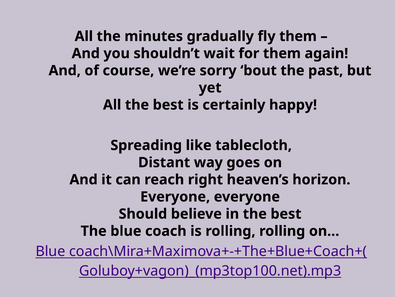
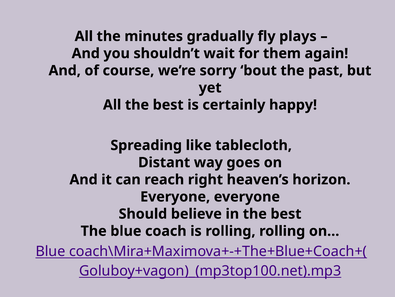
fly them: them -> plays
